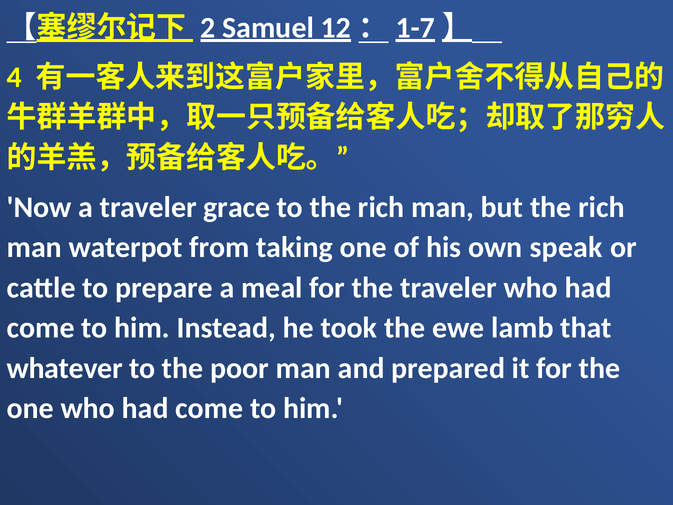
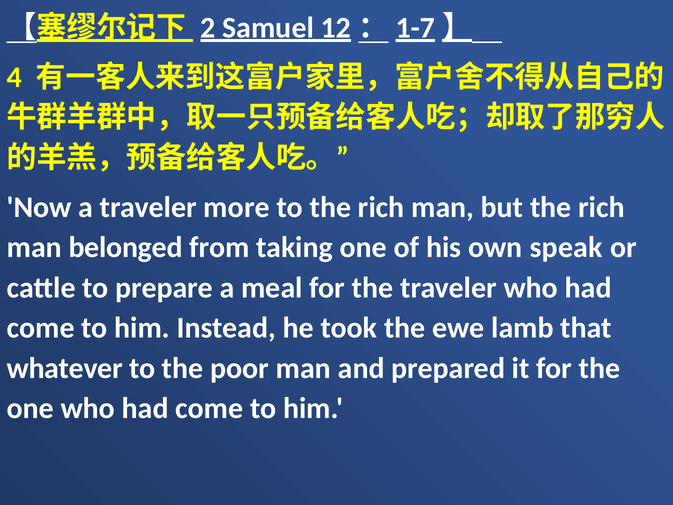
grace: grace -> more
waterpot: waterpot -> belonged
